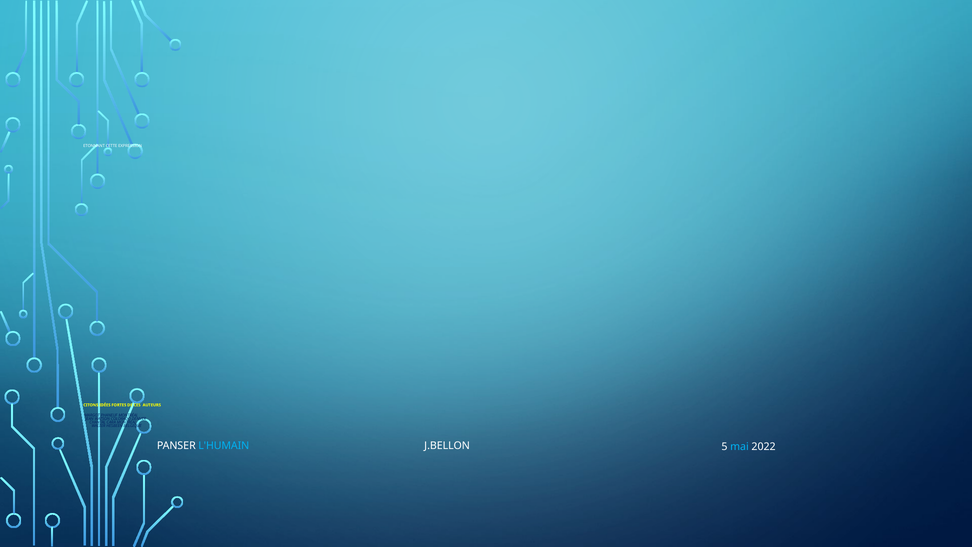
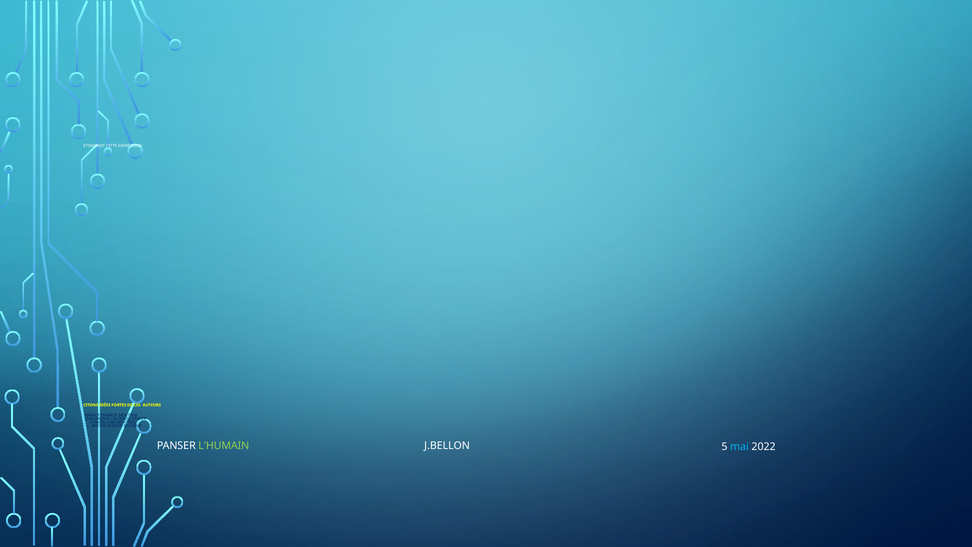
L'HUMAIN colour: light blue -> light green
